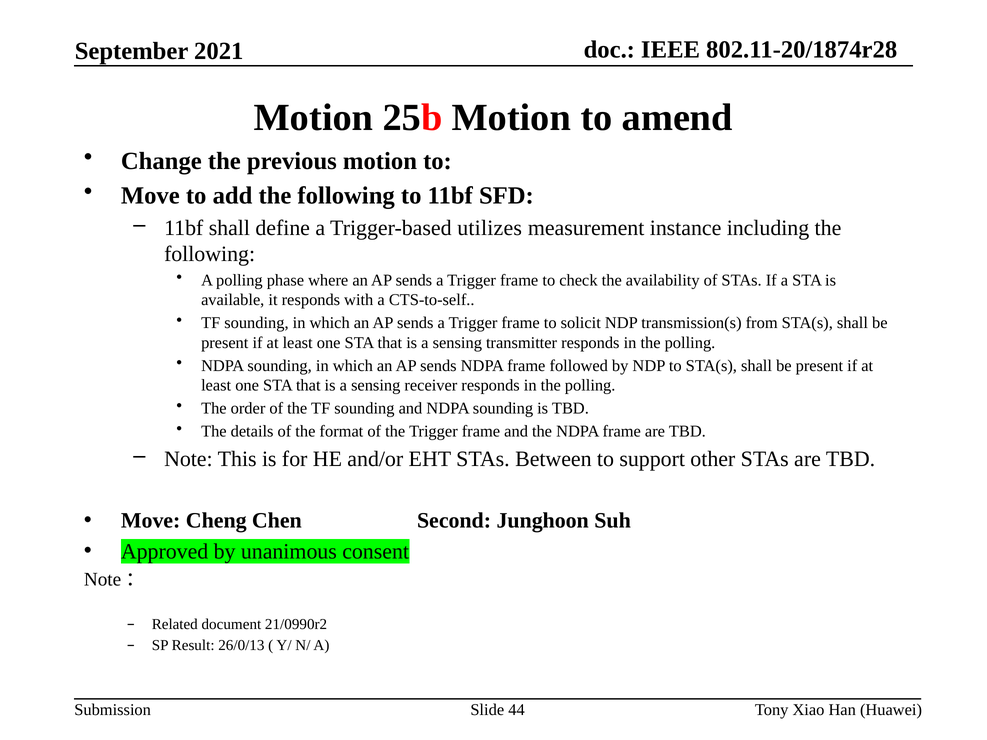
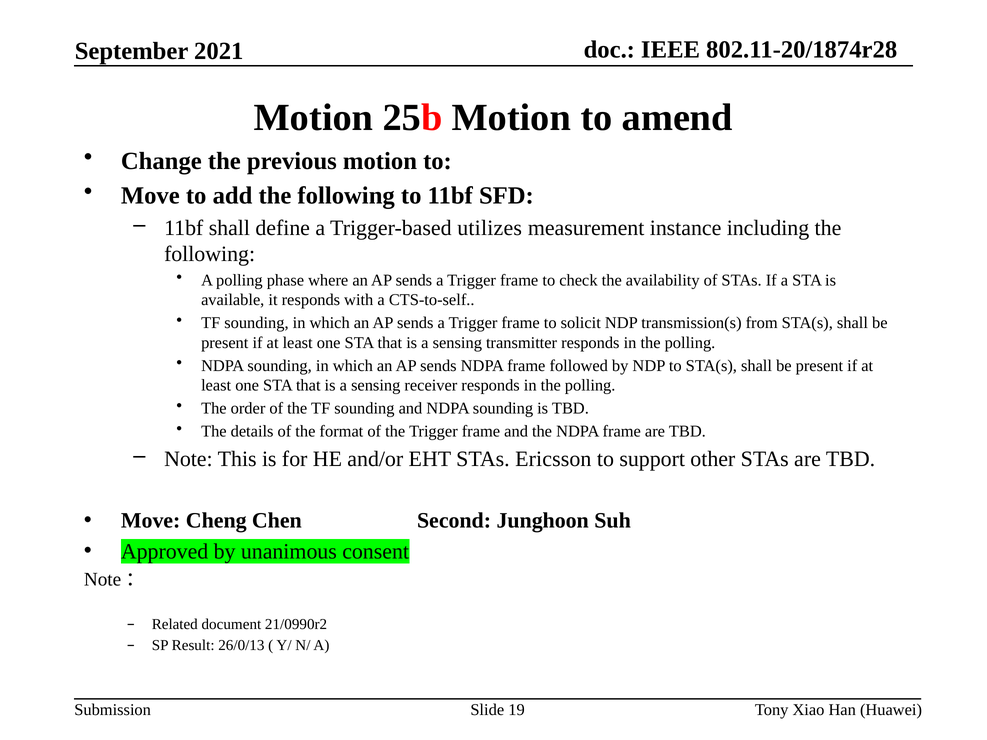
Between: Between -> Ericsson
44: 44 -> 19
